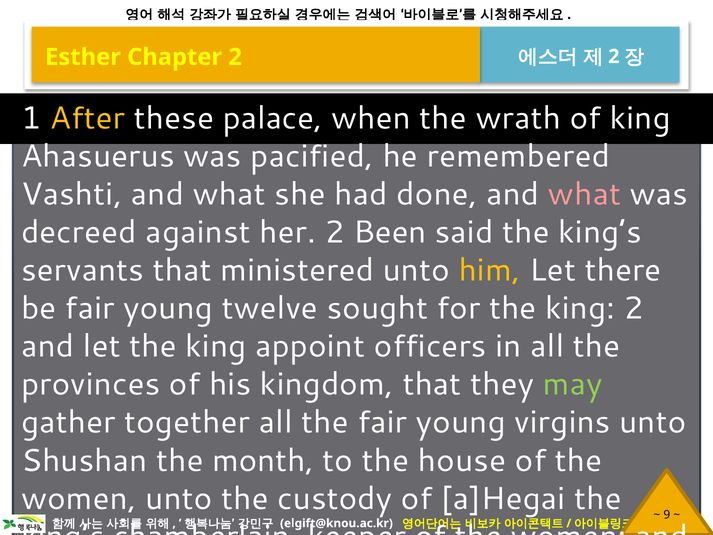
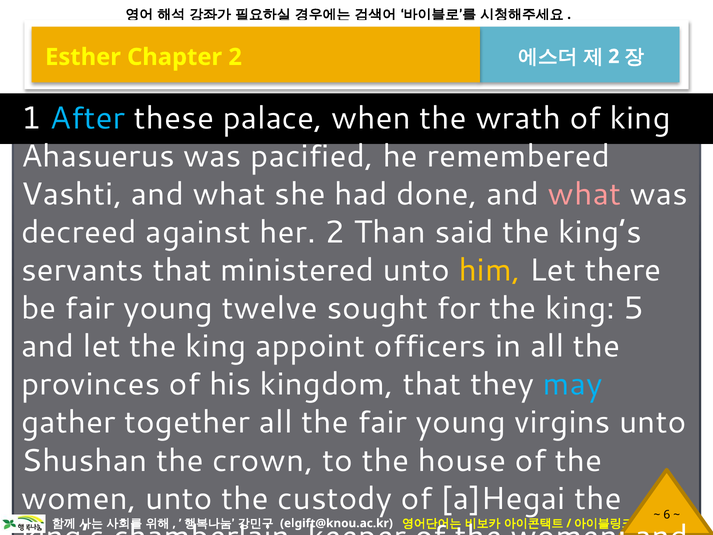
After colour: yellow -> light blue
Been: Been -> Than
king 2: 2 -> 5
may colour: light green -> light blue
month: month -> crown
9: 9 -> 6
